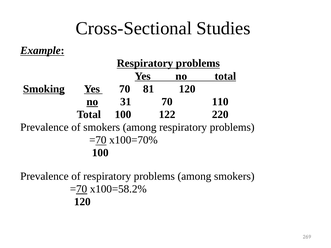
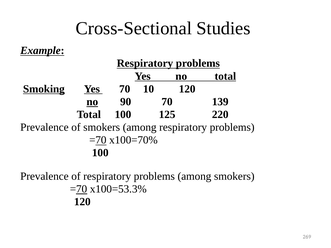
81: 81 -> 10
31: 31 -> 90
110: 110 -> 139
122: 122 -> 125
x100=58.2%: x100=58.2% -> x100=53.3%
